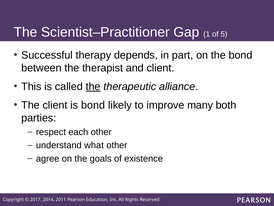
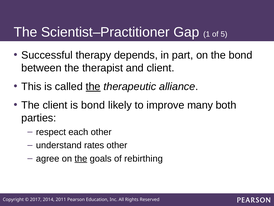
what: what -> rates
the at (81, 158) underline: none -> present
existence: existence -> rebirthing
